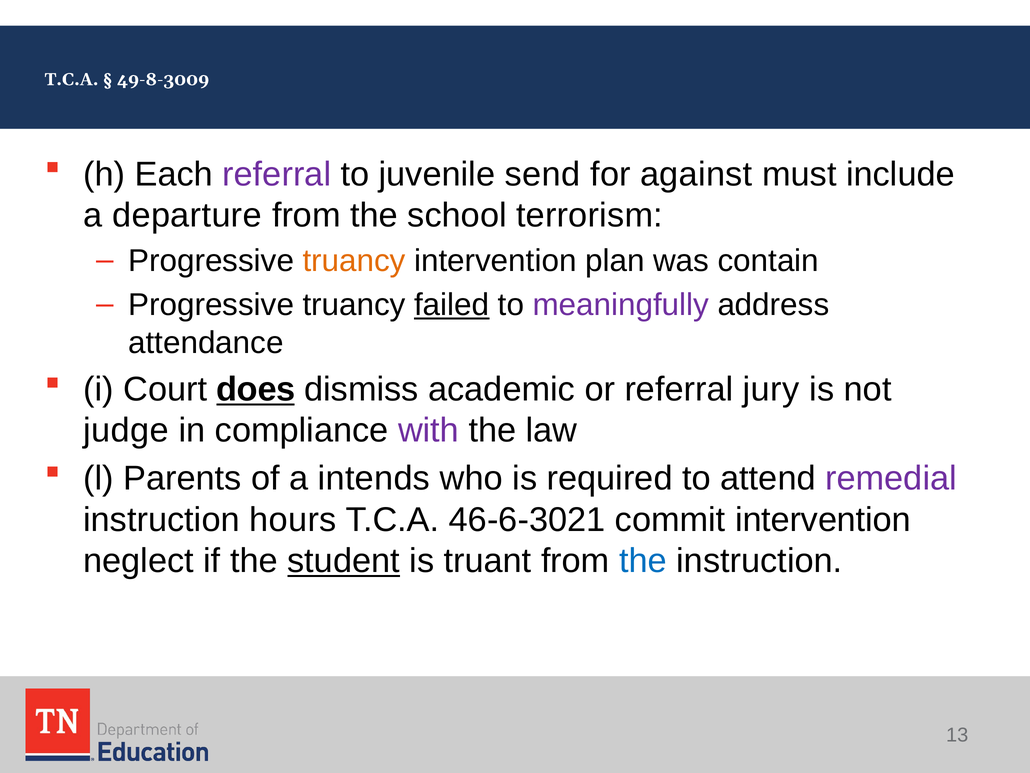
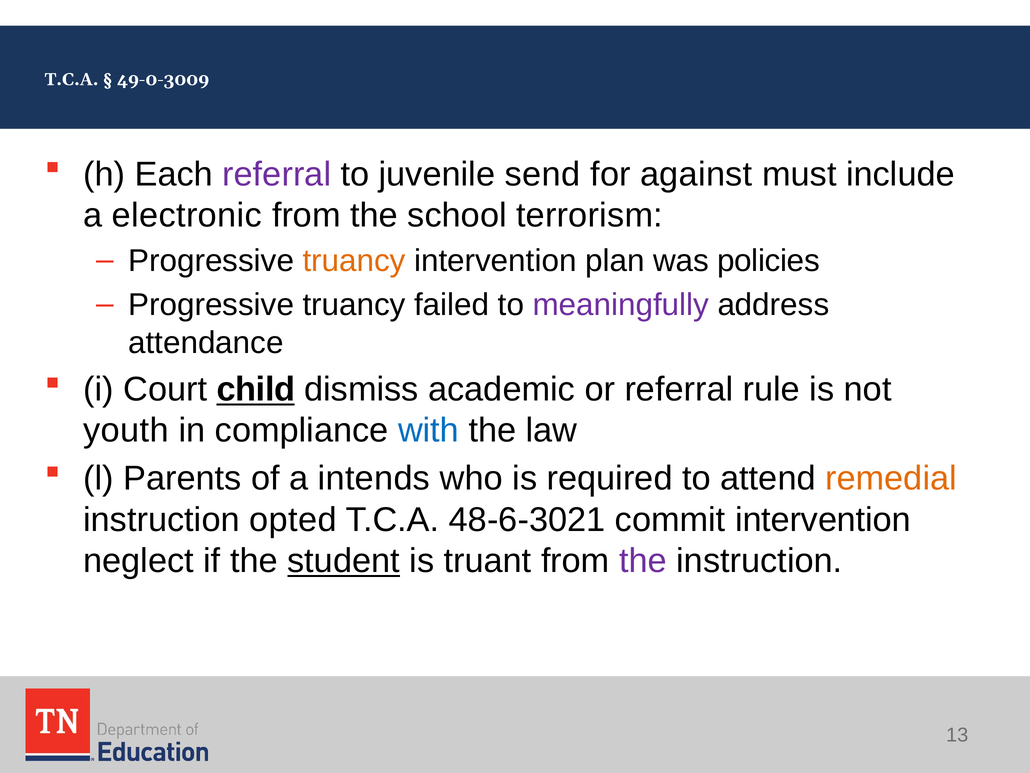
49-8-3009: 49-8-3009 -> 49-0-3009
departure: departure -> electronic
contain: contain -> policies
failed underline: present -> none
does: does -> child
jury: jury -> rule
judge: judge -> youth
with colour: purple -> blue
remedial colour: purple -> orange
hours: hours -> opted
46-6-3021: 46-6-3021 -> 48-6-3021
the at (643, 561) colour: blue -> purple
